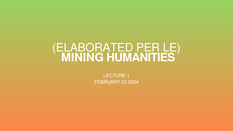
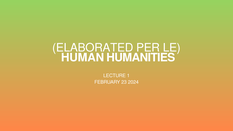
MINING: MINING -> HUMAN
